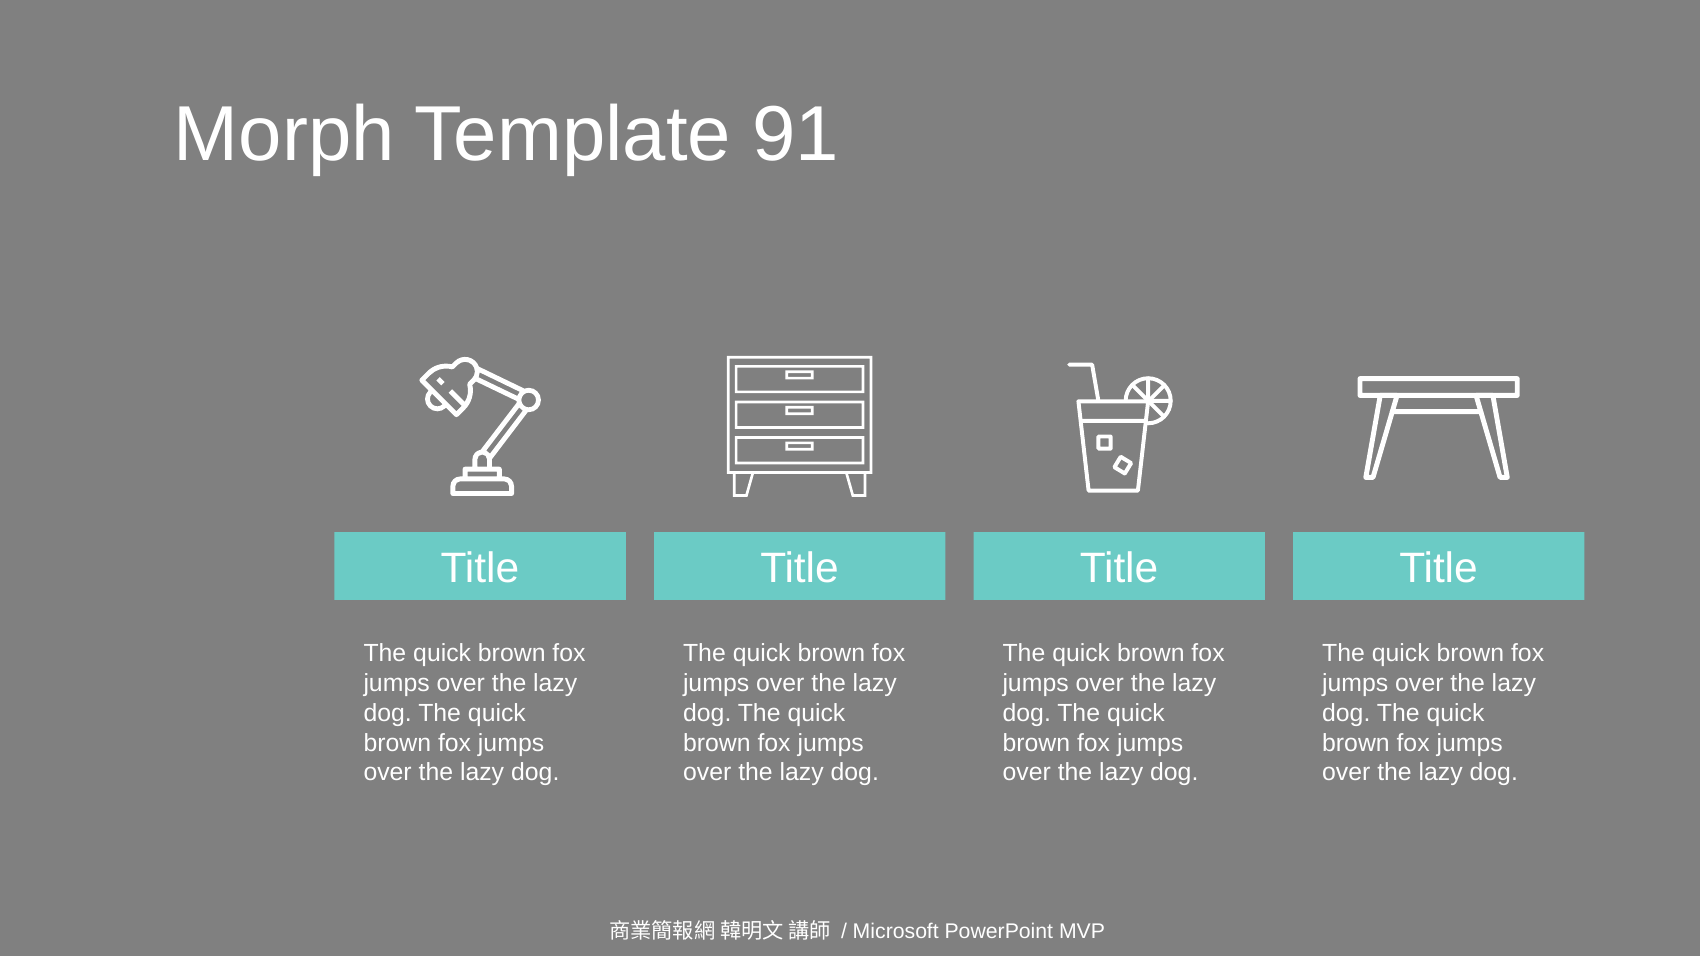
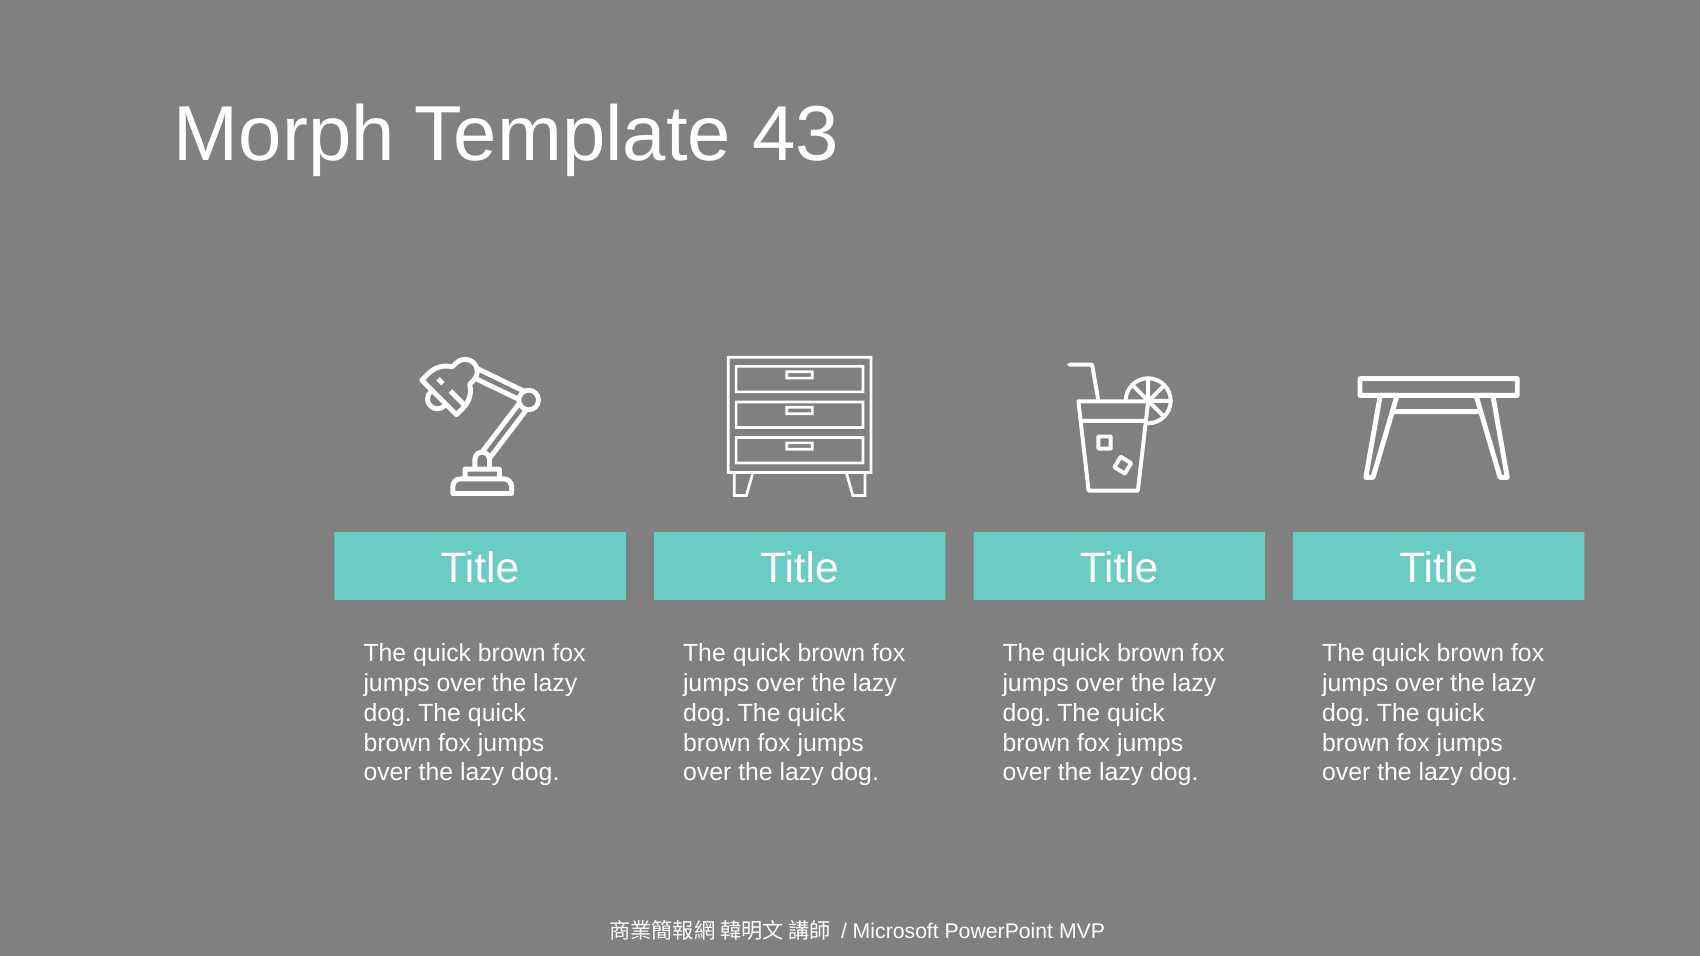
91: 91 -> 43
